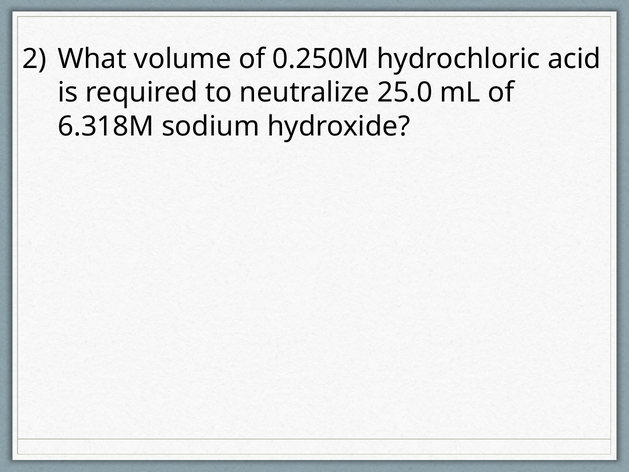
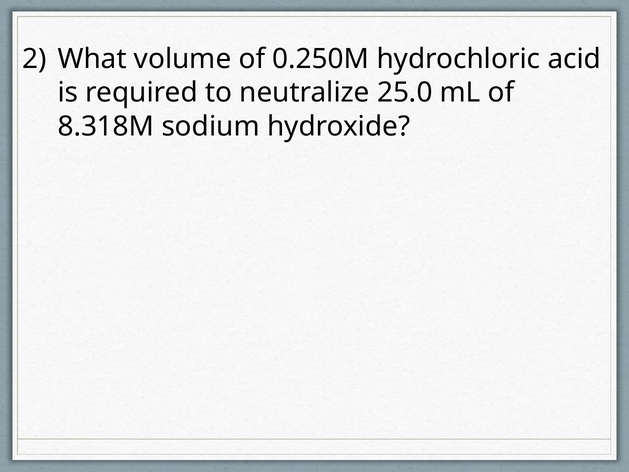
6.318M: 6.318M -> 8.318M
